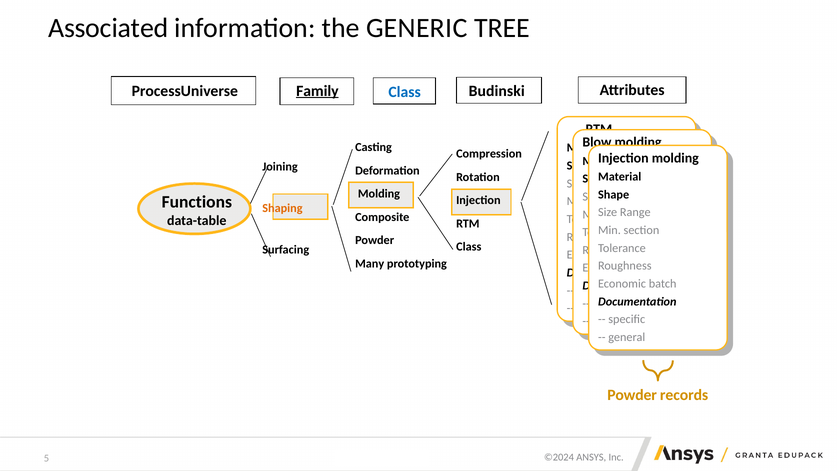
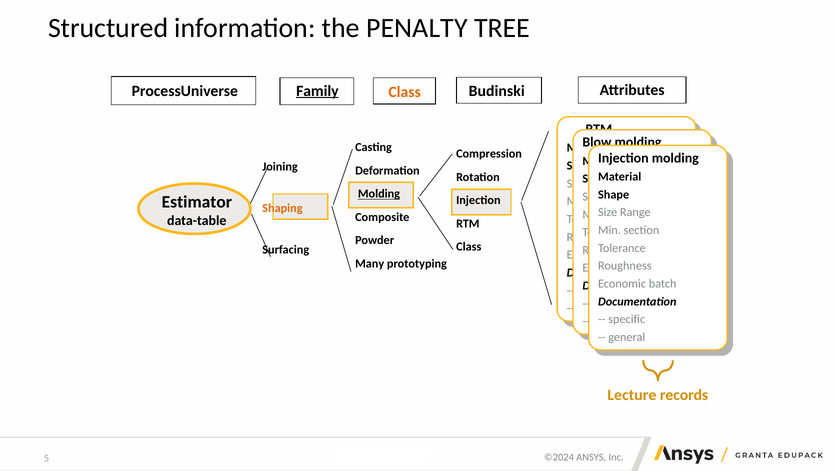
Associated: Associated -> Structured
GENERIC: GENERIC -> PENALTY
Class at (405, 92) colour: blue -> orange
Molding at (379, 194) underline: none -> present
Functions: Functions -> Estimator
Powder at (632, 395): Powder -> Lecture
